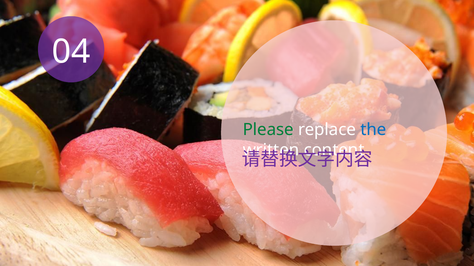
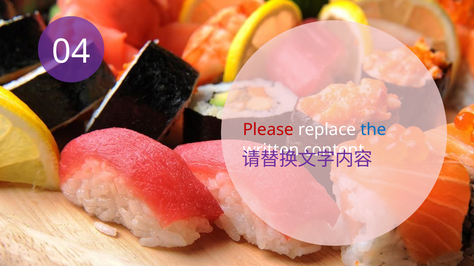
Please colour: green -> red
